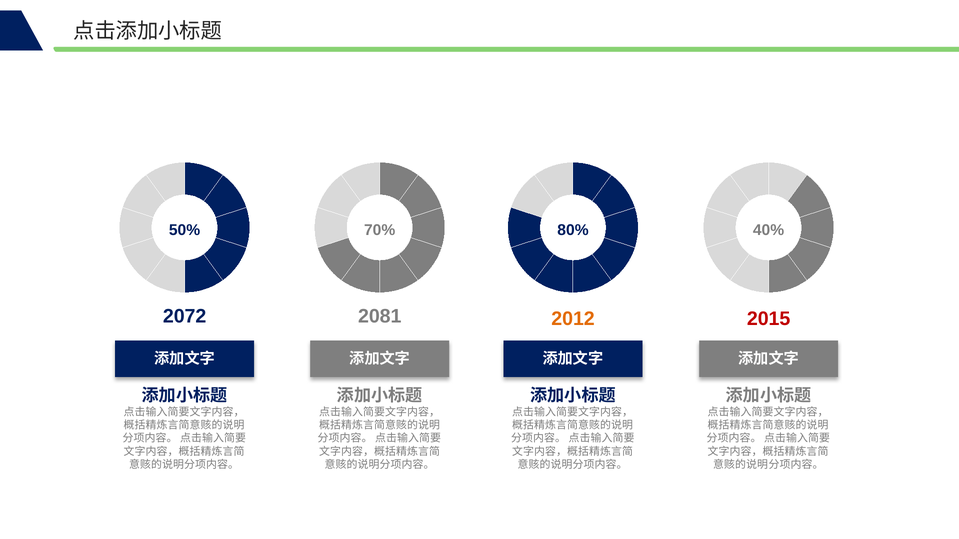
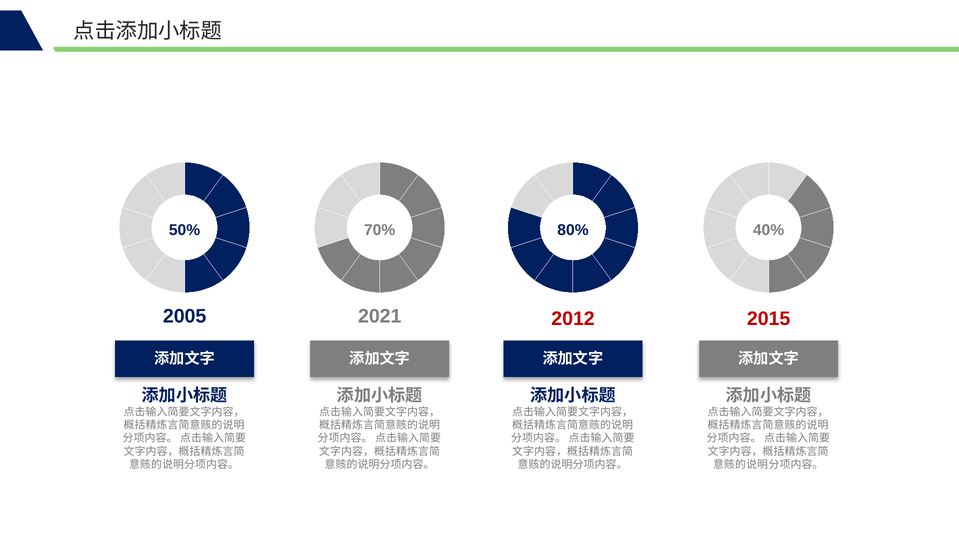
2072: 2072 -> 2005
2081: 2081 -> 2021
2012 colour: orange -> red
